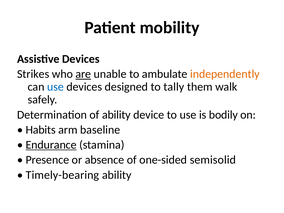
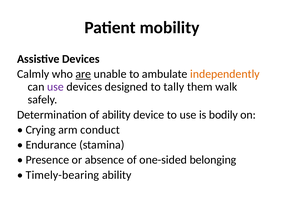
Strikes: Strikes -> Calmly
use at (55, 87) colour: blue -> purple
Habits: Habits -> Crying
baseline: baseline -> conduct
Endurance underline: present -> none
semisolid: semisolid -> belonging
